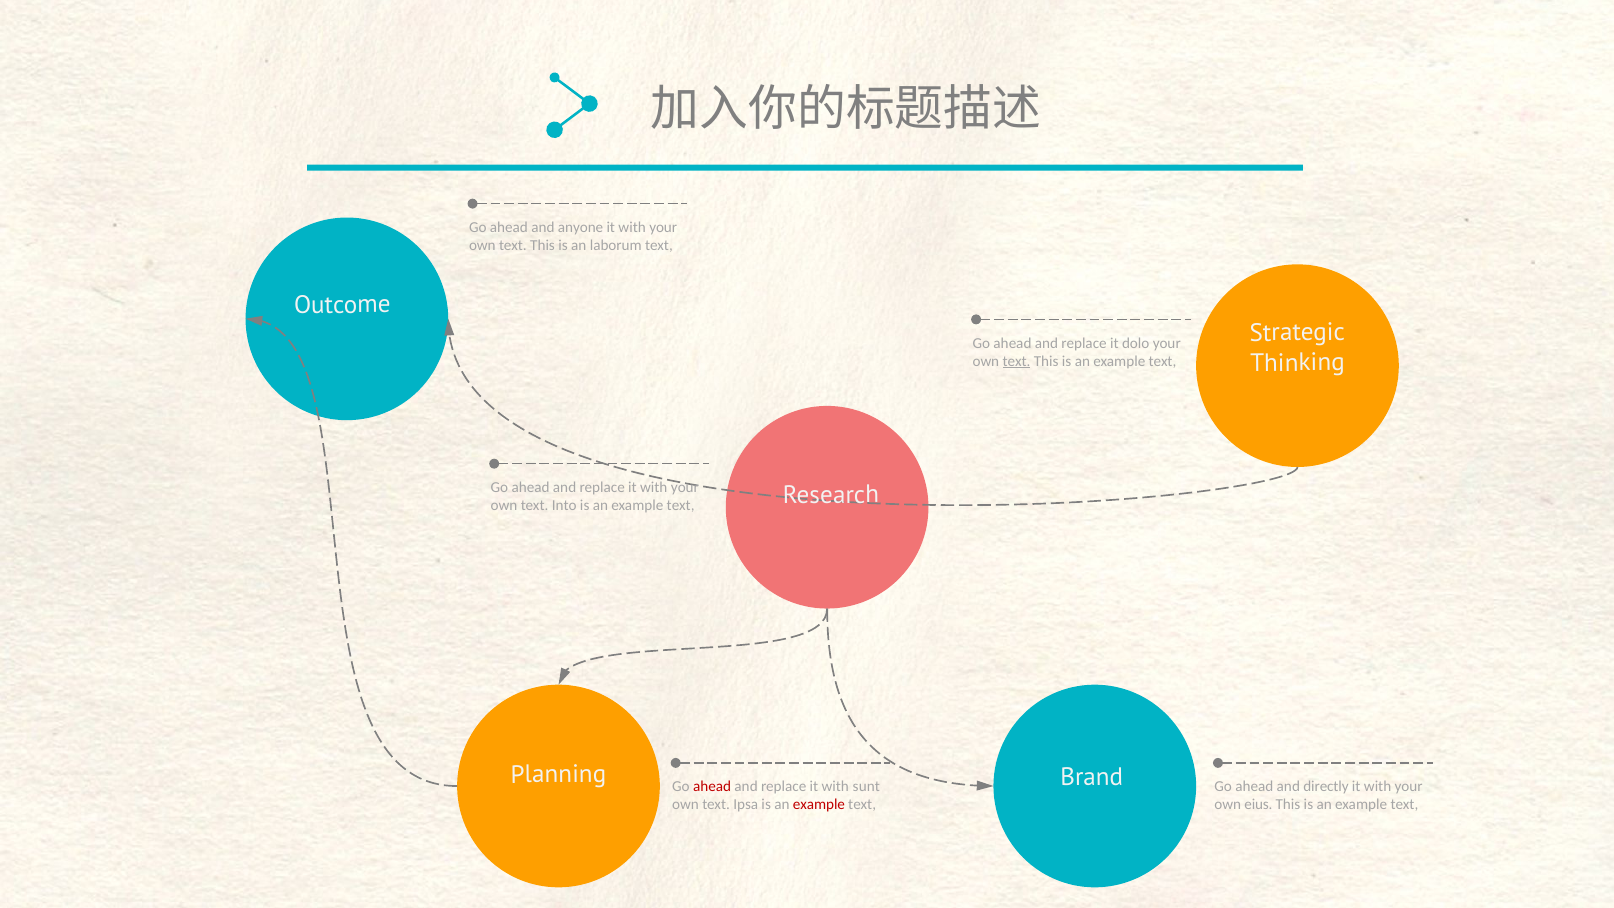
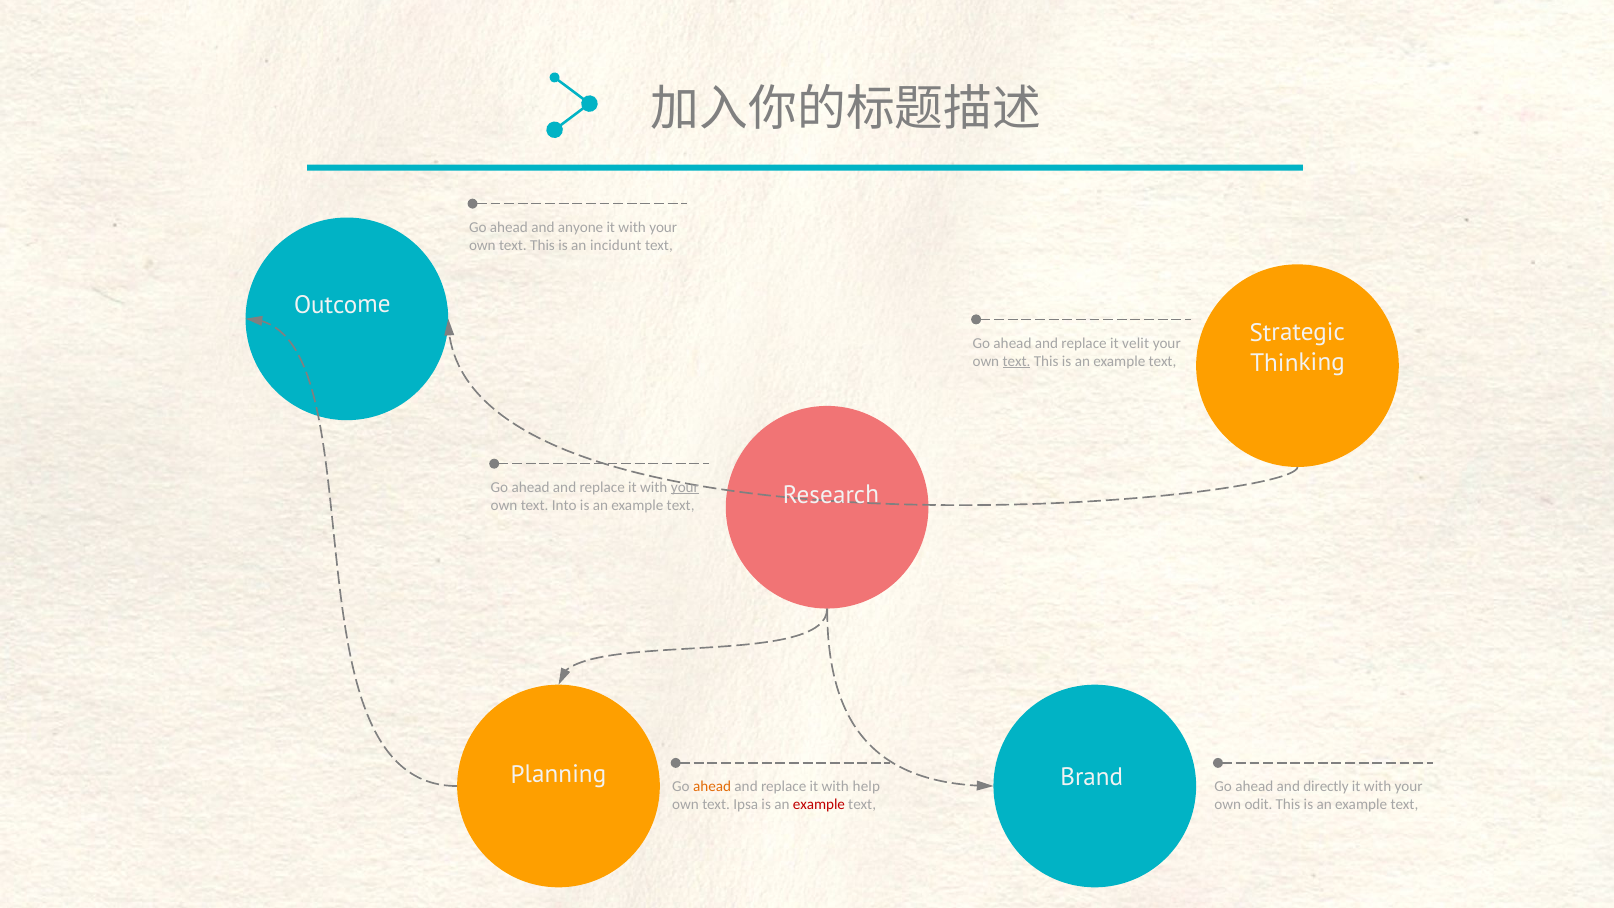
laborum: laborum -> incidunt
dolo: dolo -> velit
your at (685, 487) underline: none -> present
ahead at (712, 787) colour: red -> orange
sunt: sunt -> help
eius: eius -> odit
